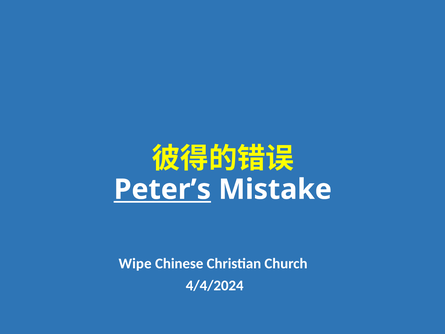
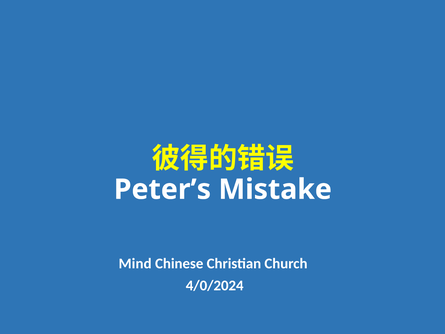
Peter’s underline: present -> none
Wipe: Wipe -> Mind
4/4/2024: 4/4/2024 -> 4/0/2024
